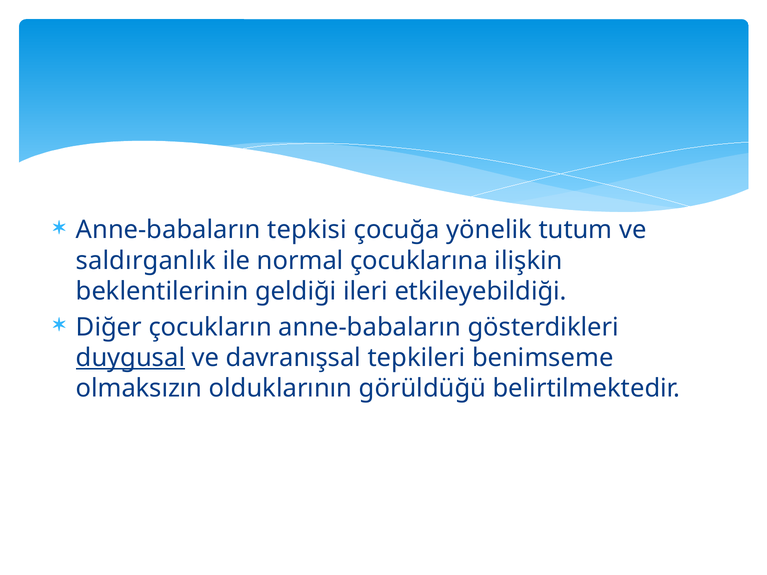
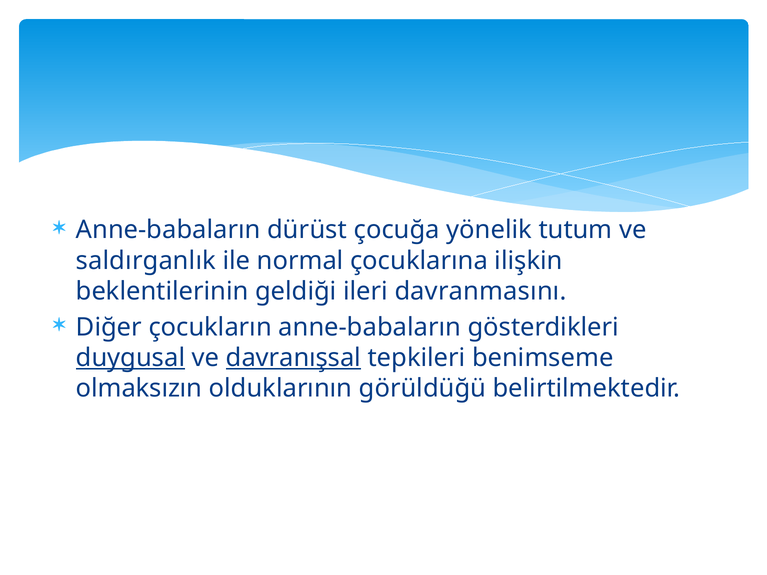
tepkisi: tepkisi -> dürüst
etkileyebildiği: etkileyebildiği -> davranmasını
davranışsal underline: none -> present
